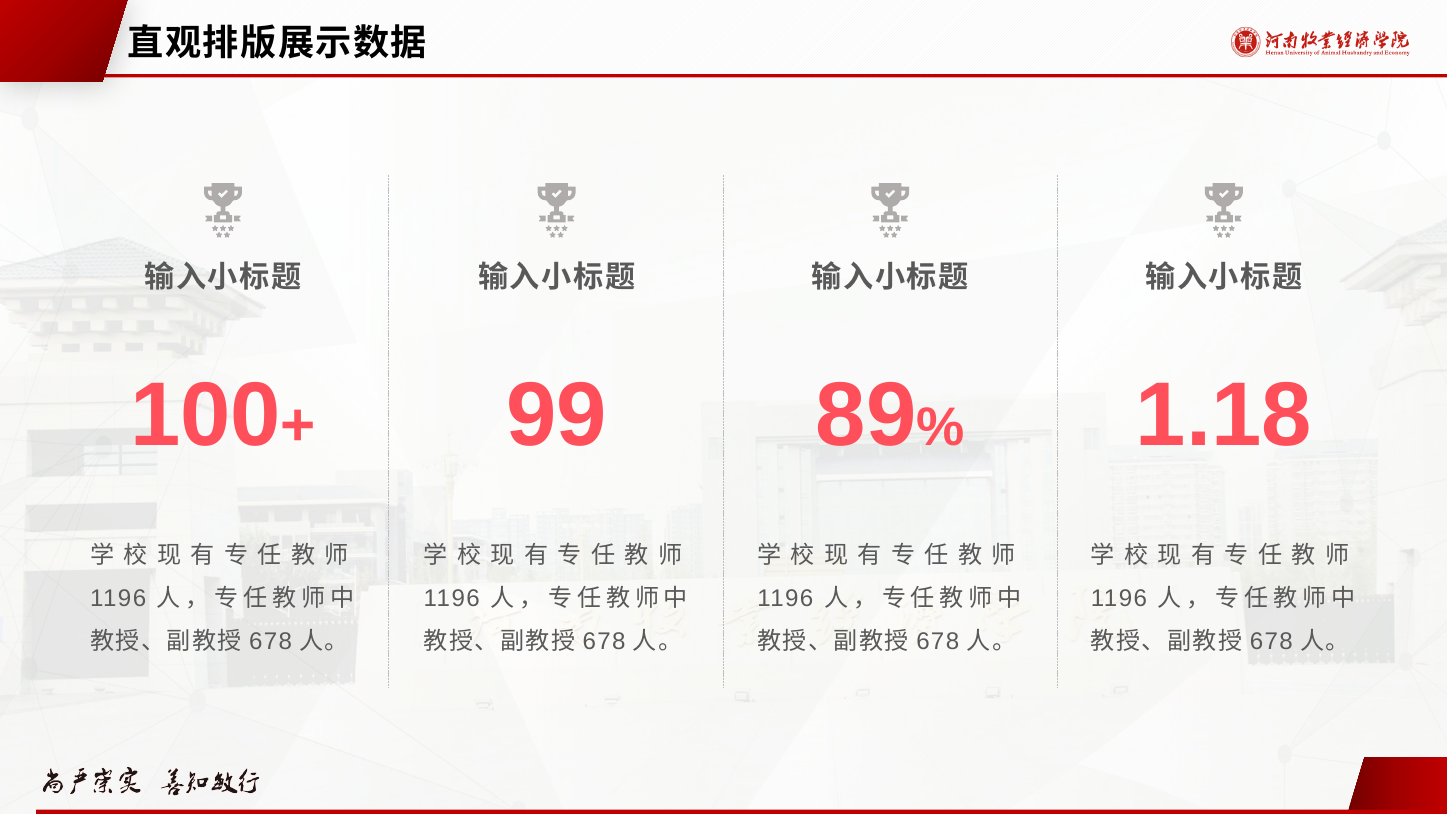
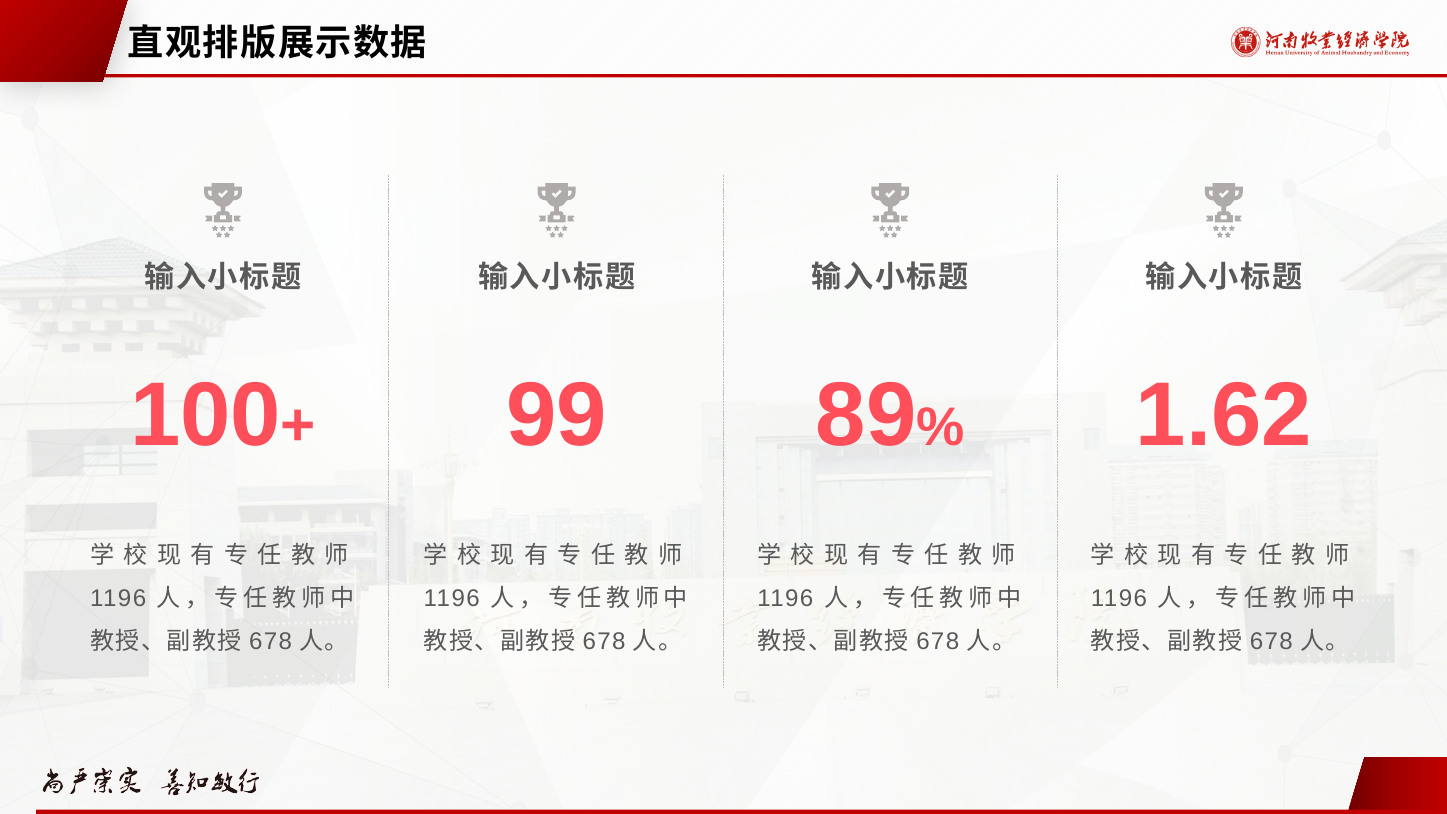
1.18: 1.18 -> 1.62
